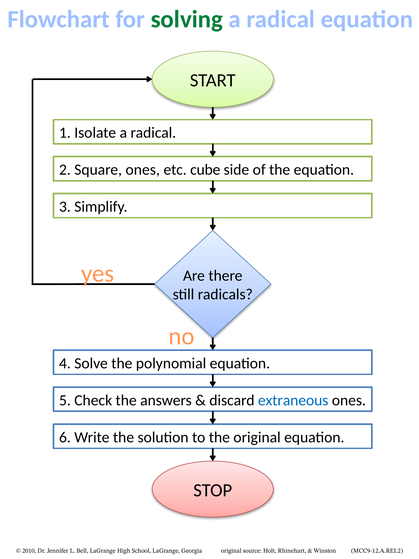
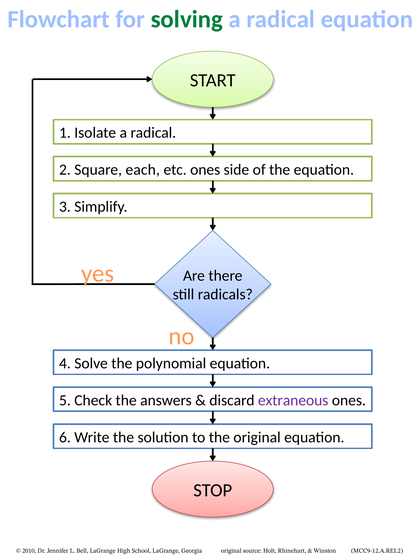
Square ones: ones -> each
etc cube: cube -> ones
extraneous colour: blue -> purple
